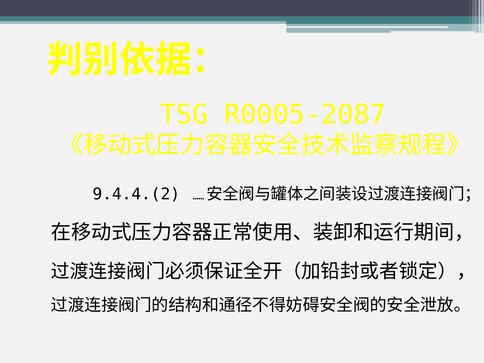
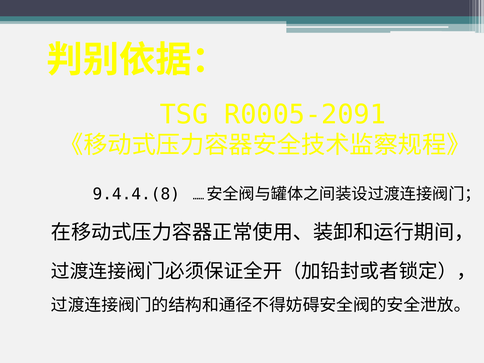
R0005-2087: R0005-2087 -> R0005-2091
9.4.4.(2: 9.4.4.(2 -> 9.4.4.(8
